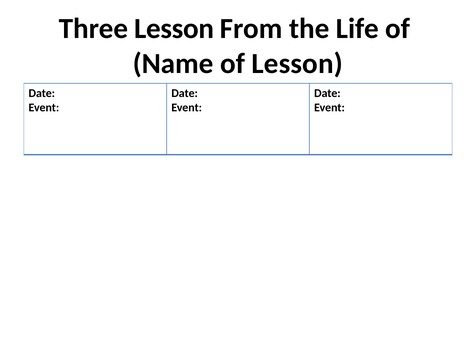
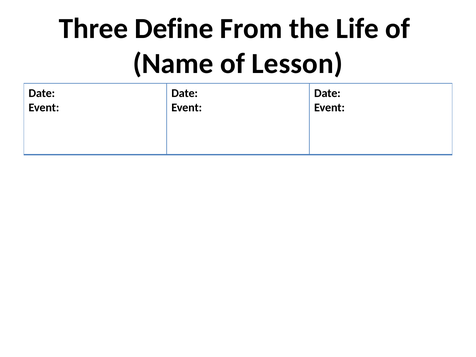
Three Lesson: Lesson -> Define
